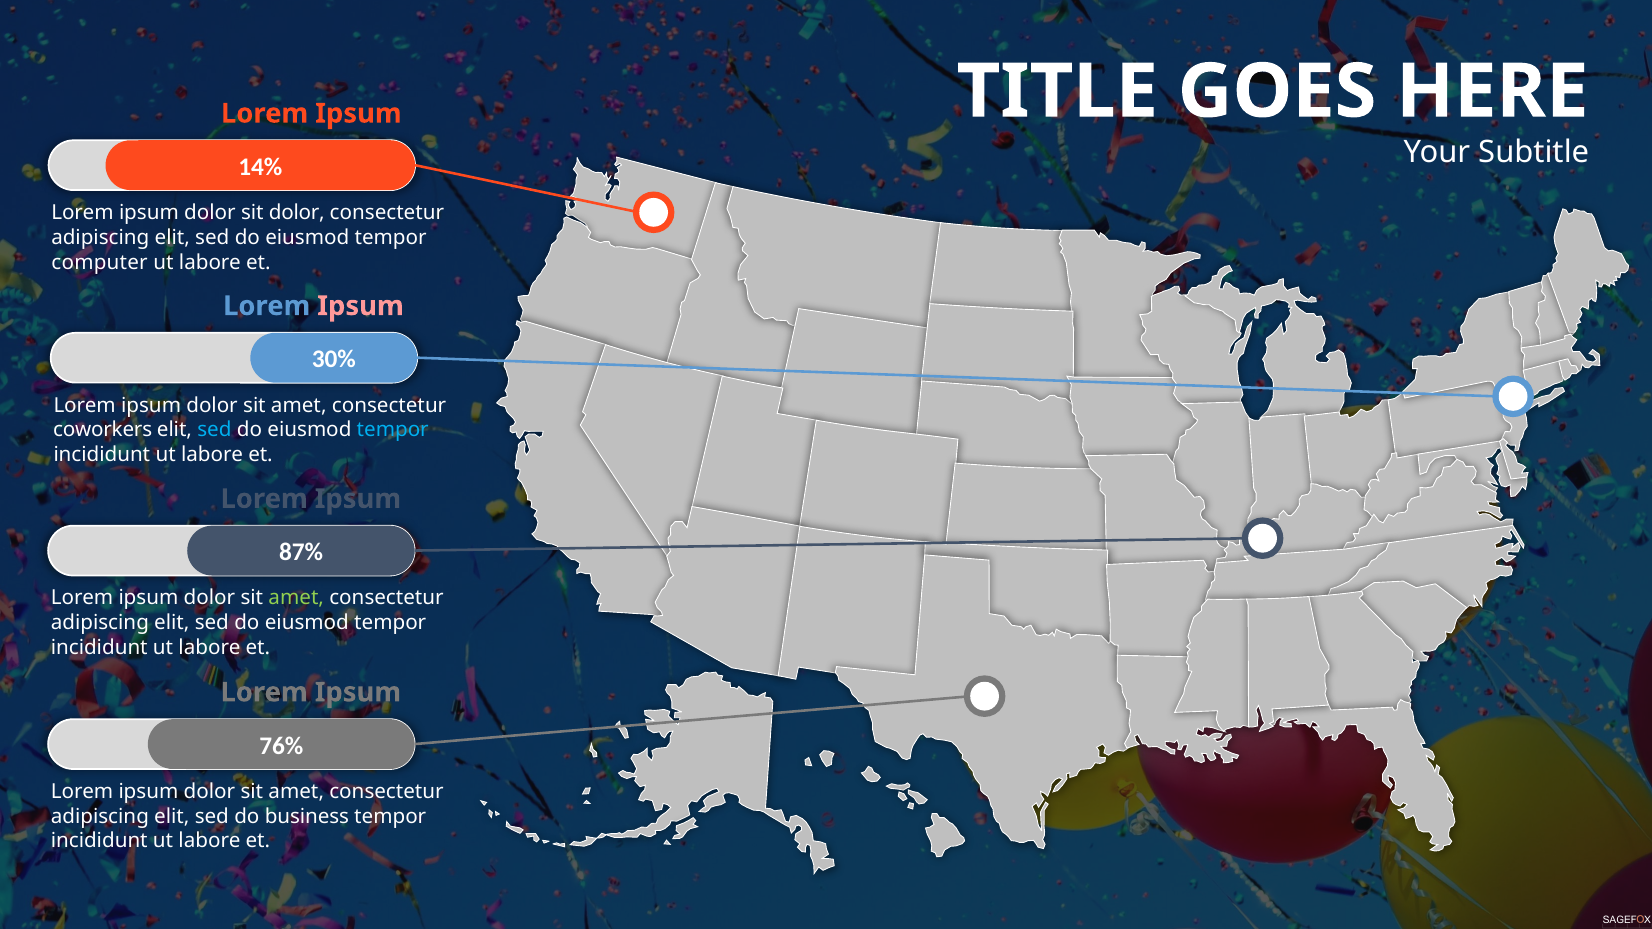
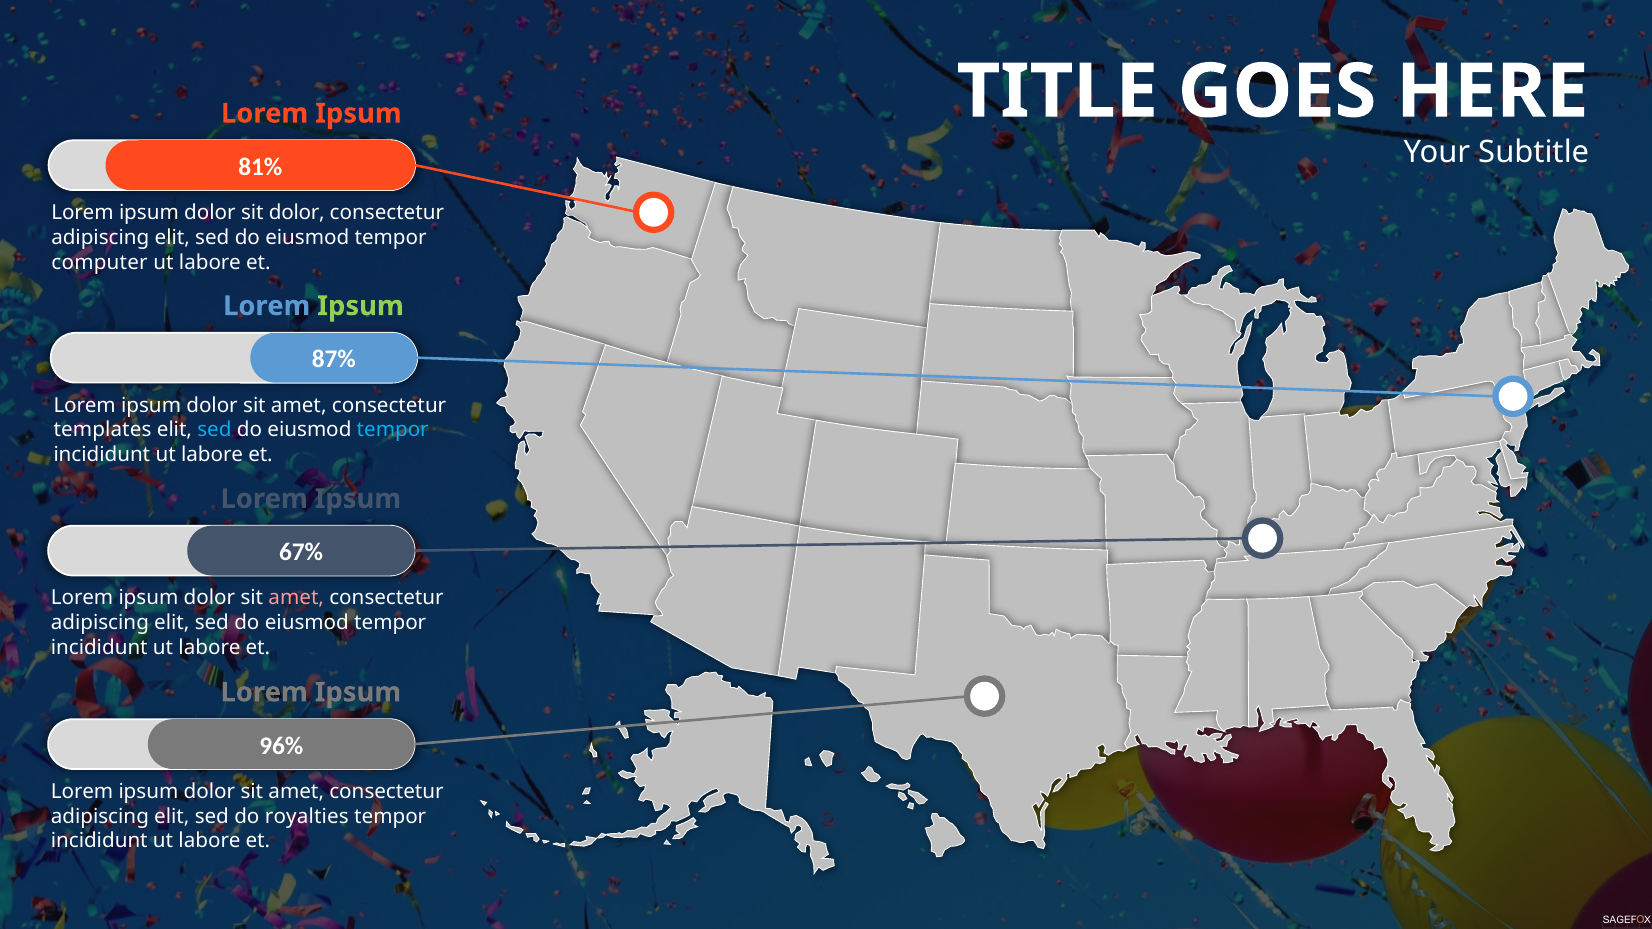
14%: 14% -> 81%
Ipsum at (361, 306) colour: pink -> light green
30%: 30% -> 87%
coworkers: coworkers -> templates
87%: 87% -> 67%
amet at (296, 598) colour: light green -> pink
76%: 76% -> 96%
business: business -> royalties
